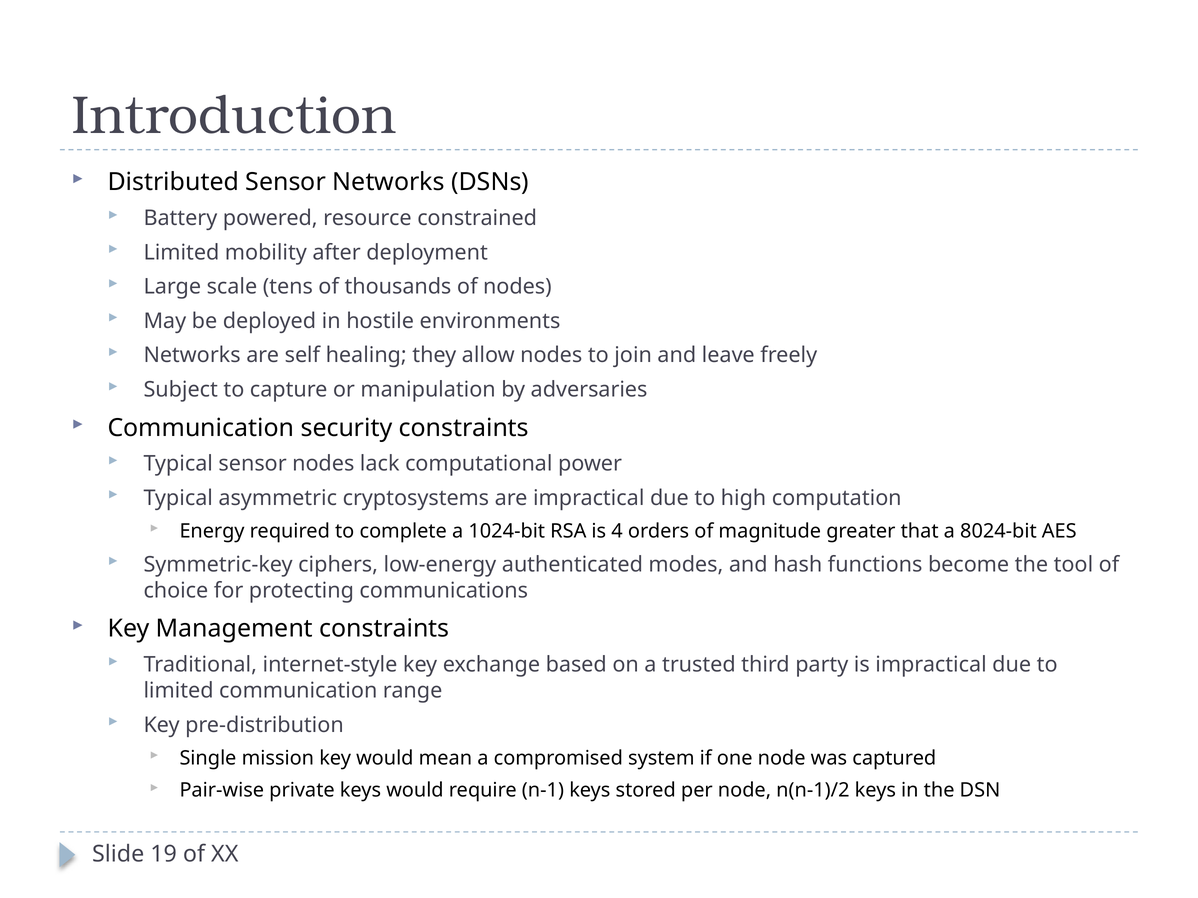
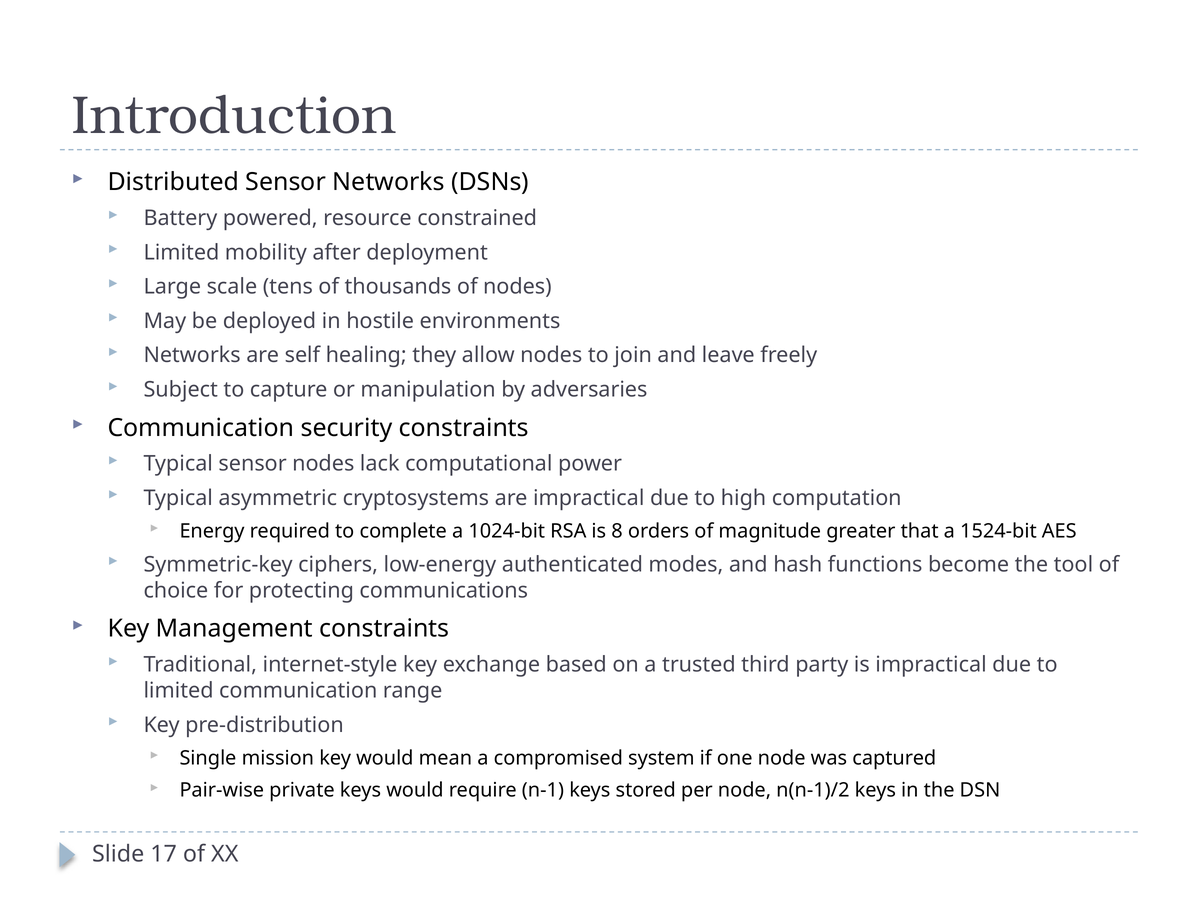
4: 4 -> 8
8024-bit: 8024-bit -> 1524-bit
19: 19 -> 17
